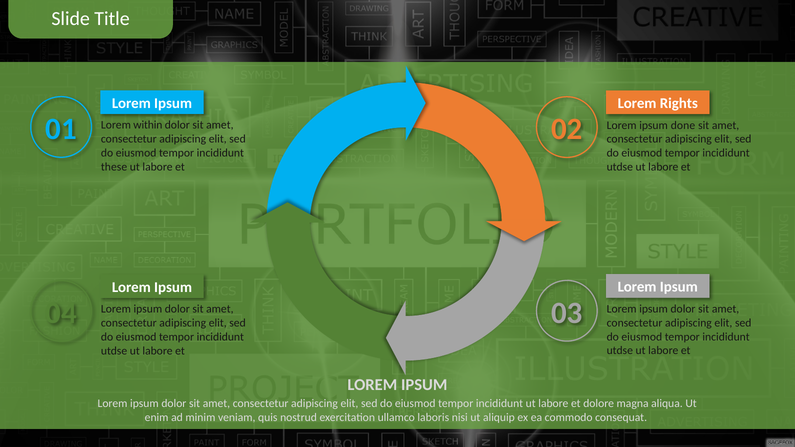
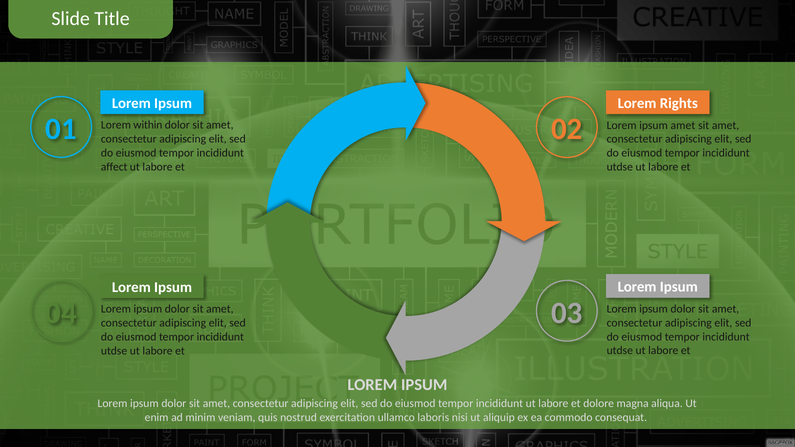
ipsum done: done -> amet
these: these -> affect
